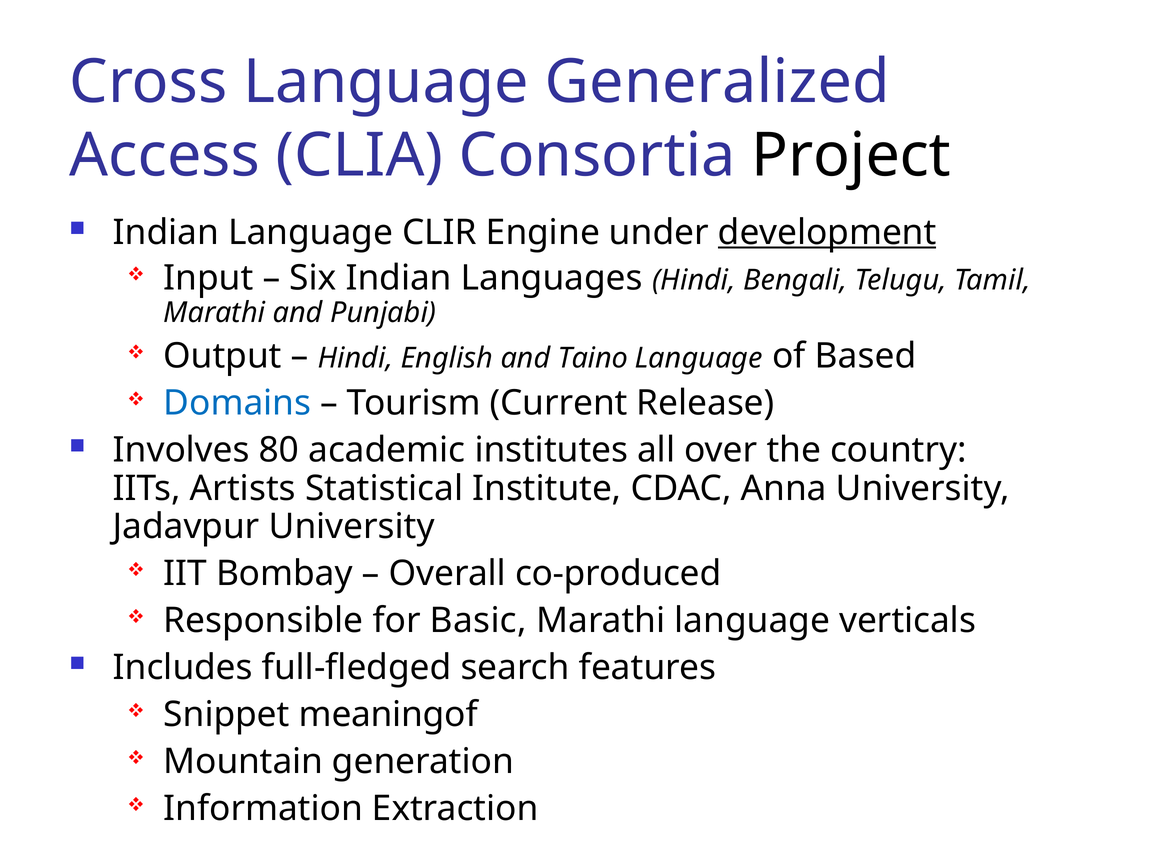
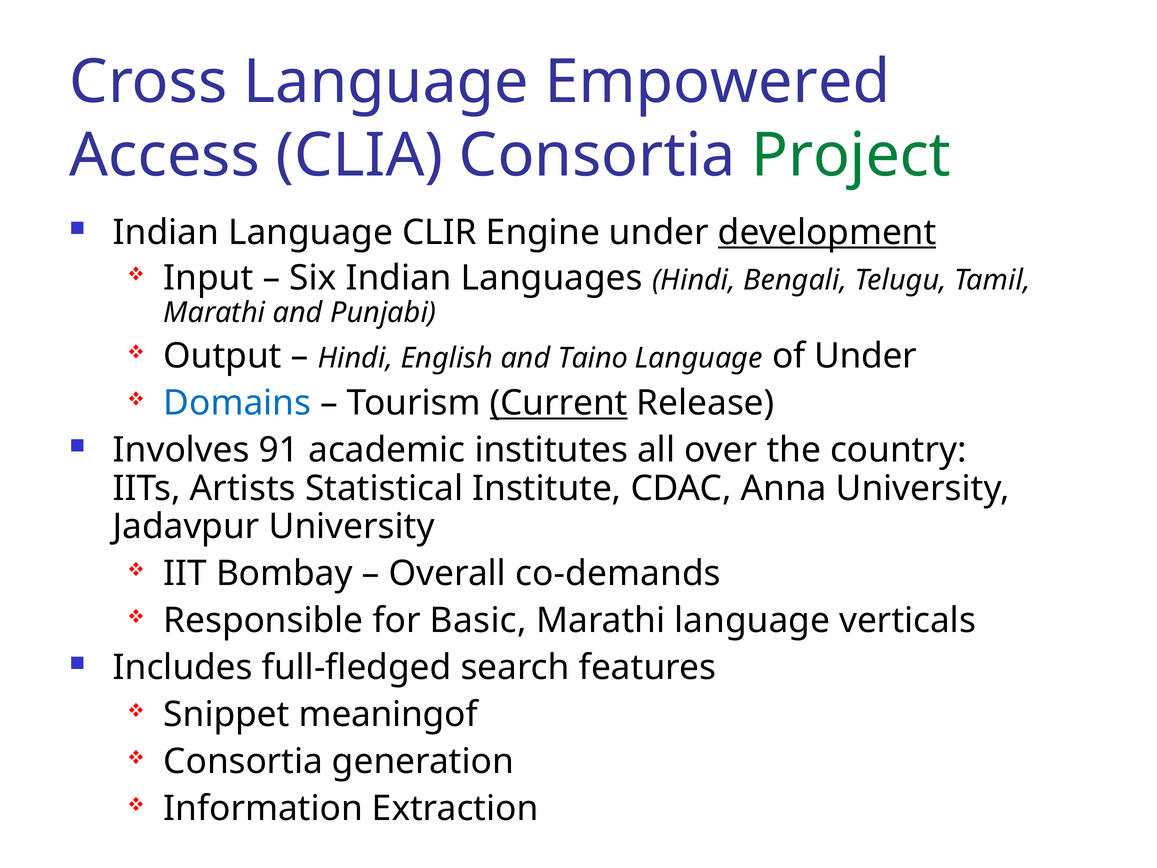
Generalized: Generalized -> Empowered
Project colour: black -> green
of Based: Based -> Under
Current underline: none -> present
80: 80 -> 91
co-produced: co-produced -> co-demands
Mountain at (243, 761): Mountain -> Consortia
